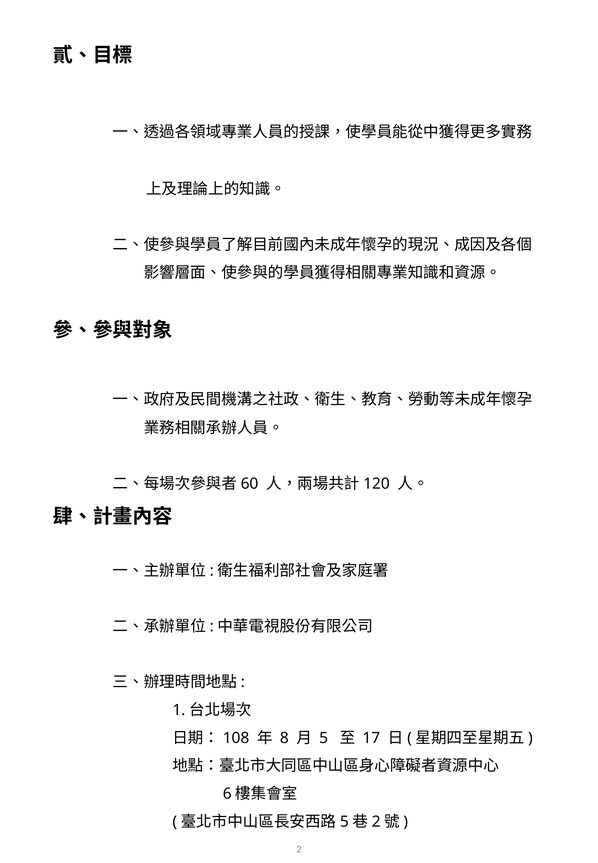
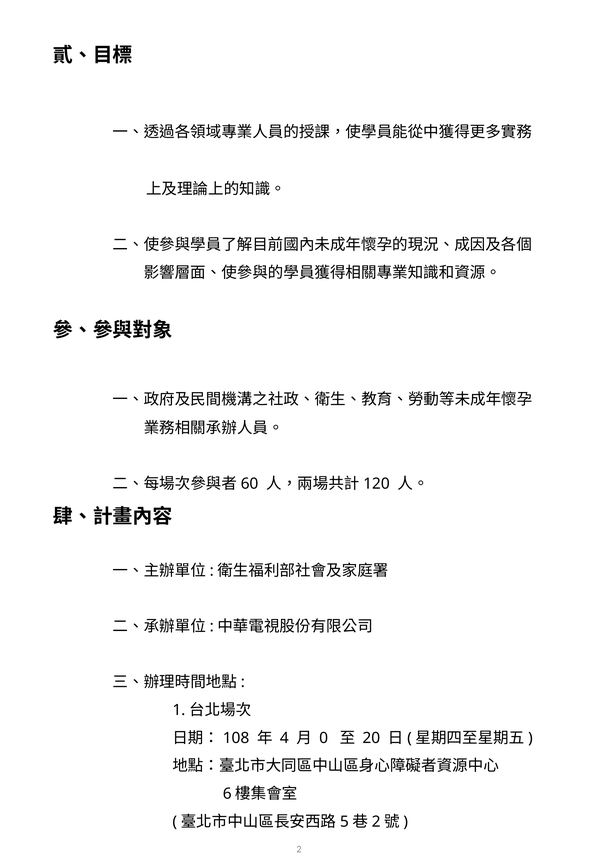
8: 8 -> 4
5: 5 -> 0
17: 17 -> 20
